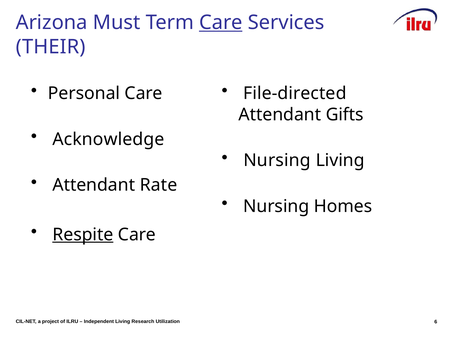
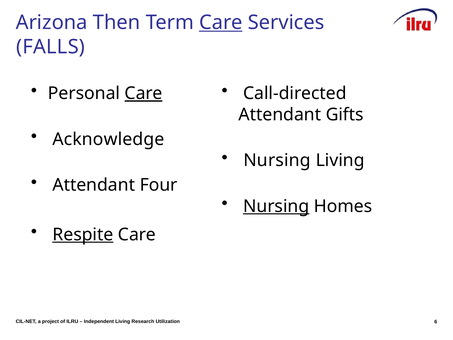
Must: Must -> Then
THEIR: THEIR -> FALLS
Care at (144, 93) underline: none -> present
File-directed: File-directed -> Call-directed
Rate: Rate -> Four
Nursing at (276, 206) underline: none -> present
